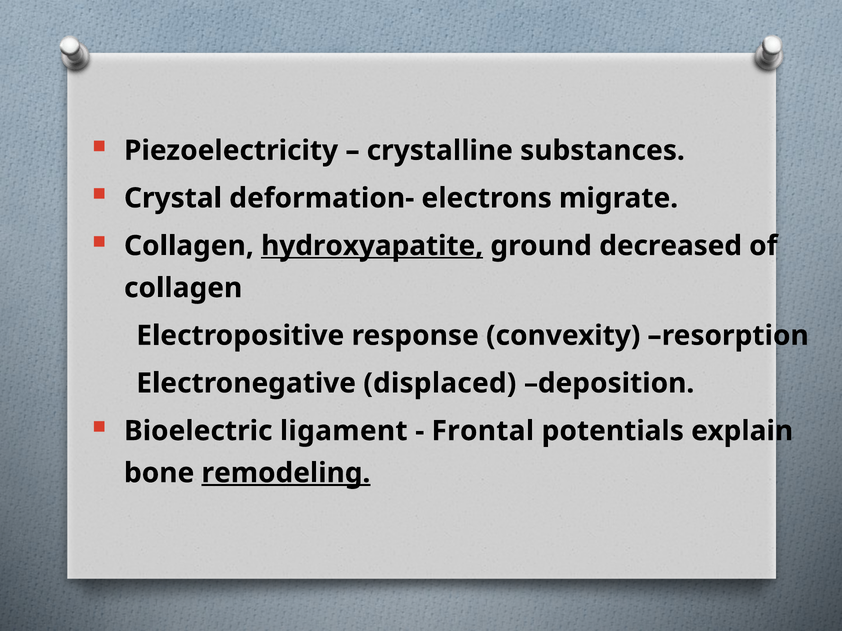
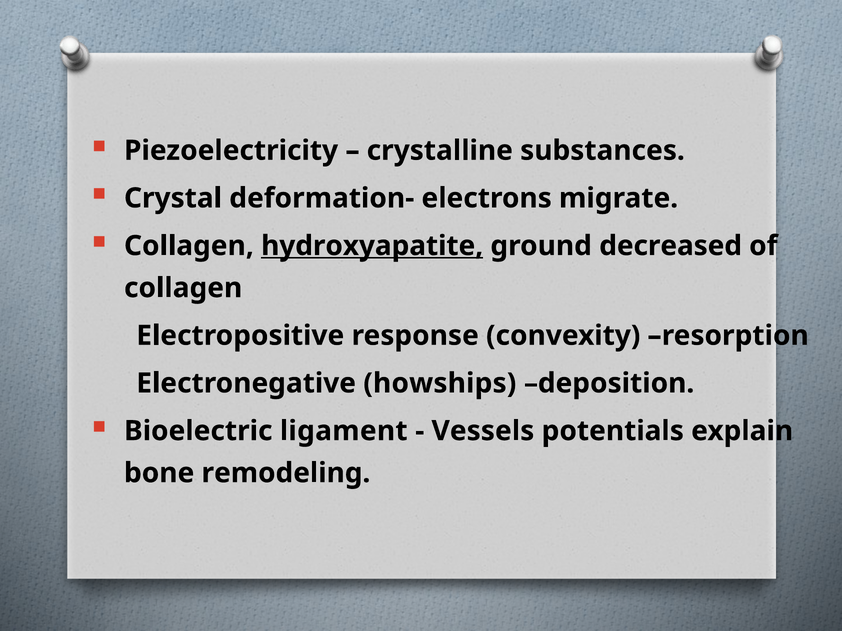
displaced: displaced -> howships
Frontal: Frontal -> Vessels
remodeling underline: present -> none
